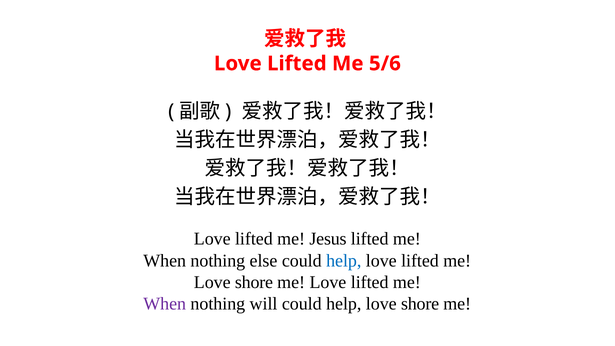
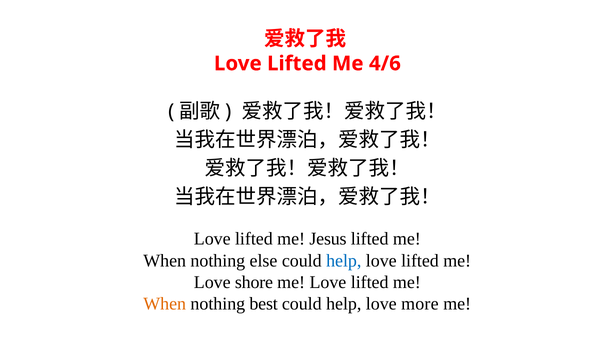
5/6: 5/6 -> 4/6
When at (165, 304) colour: purple -> orange
will: will -> best
help love shore: shore -> more
